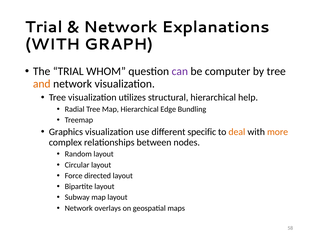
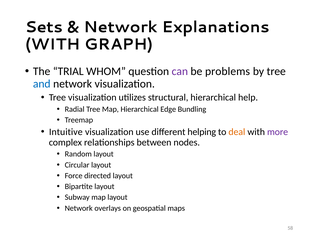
Trial at (44, 27): Trial -> Sets
computer: computer -> problems
and colour: orange -> blue
Graphics: Graphics -> Intuitive
specific: specific -> helping
more colour: orange -> purple
